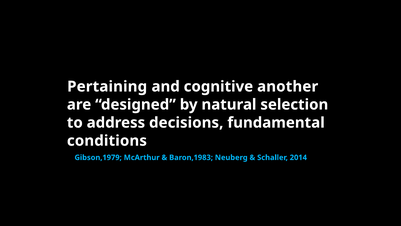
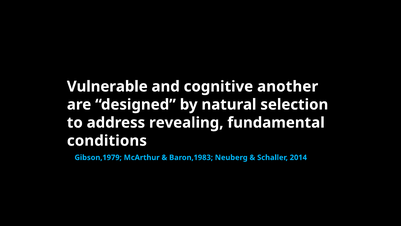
Pertaining: Pertaining -> Vulnerable
decisions: decisions -> revealing
